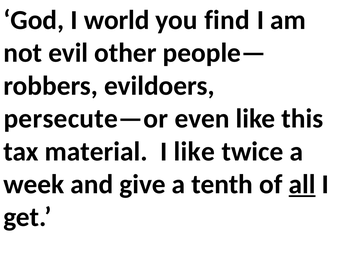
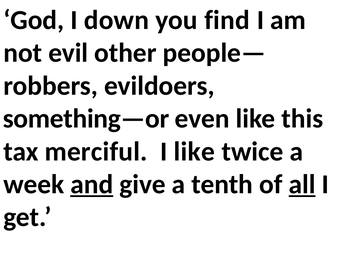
world: world -> down
persecute—or: persecute—or -> something—or
material: material -> merciful
and underline: none -> present
